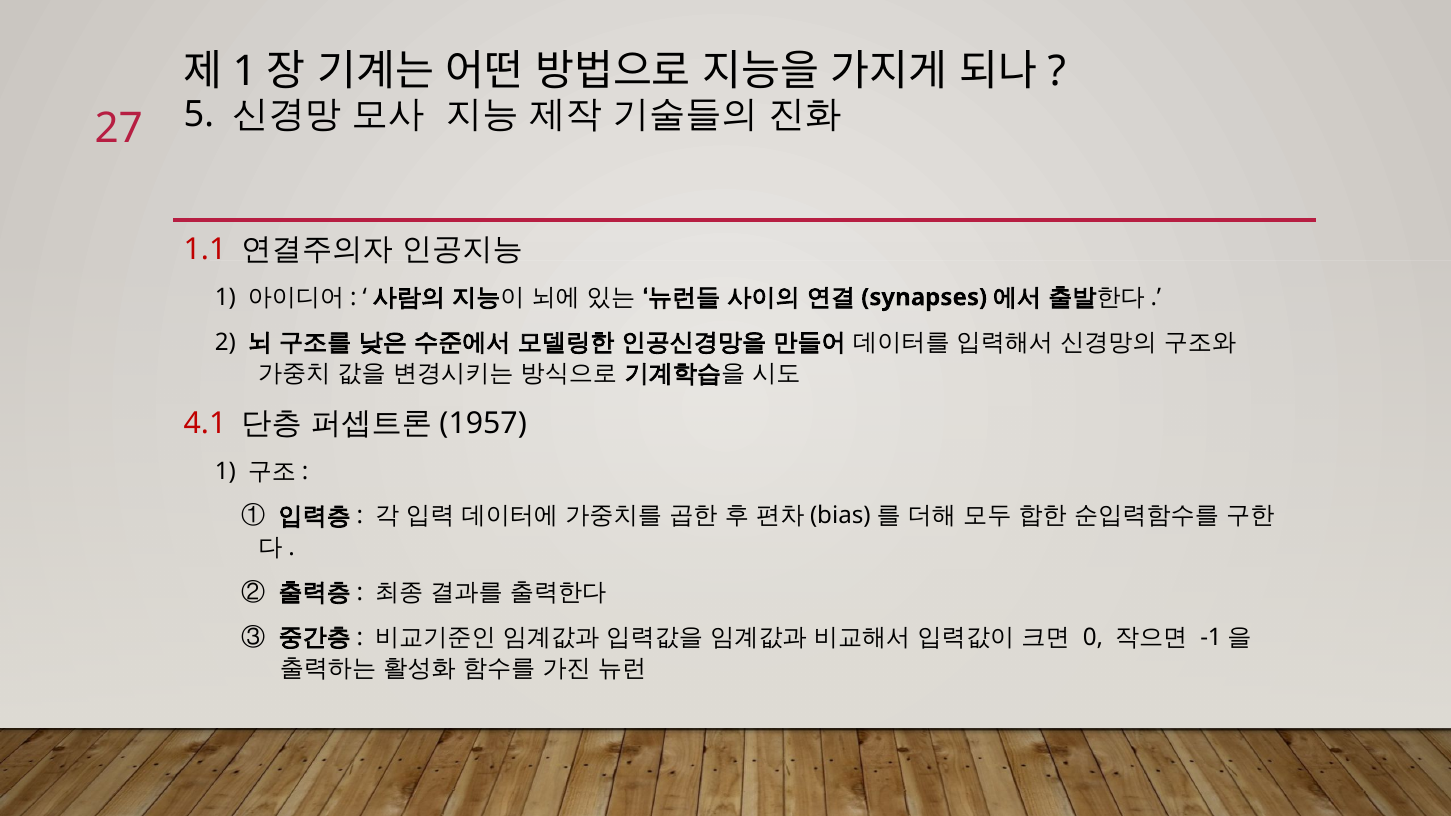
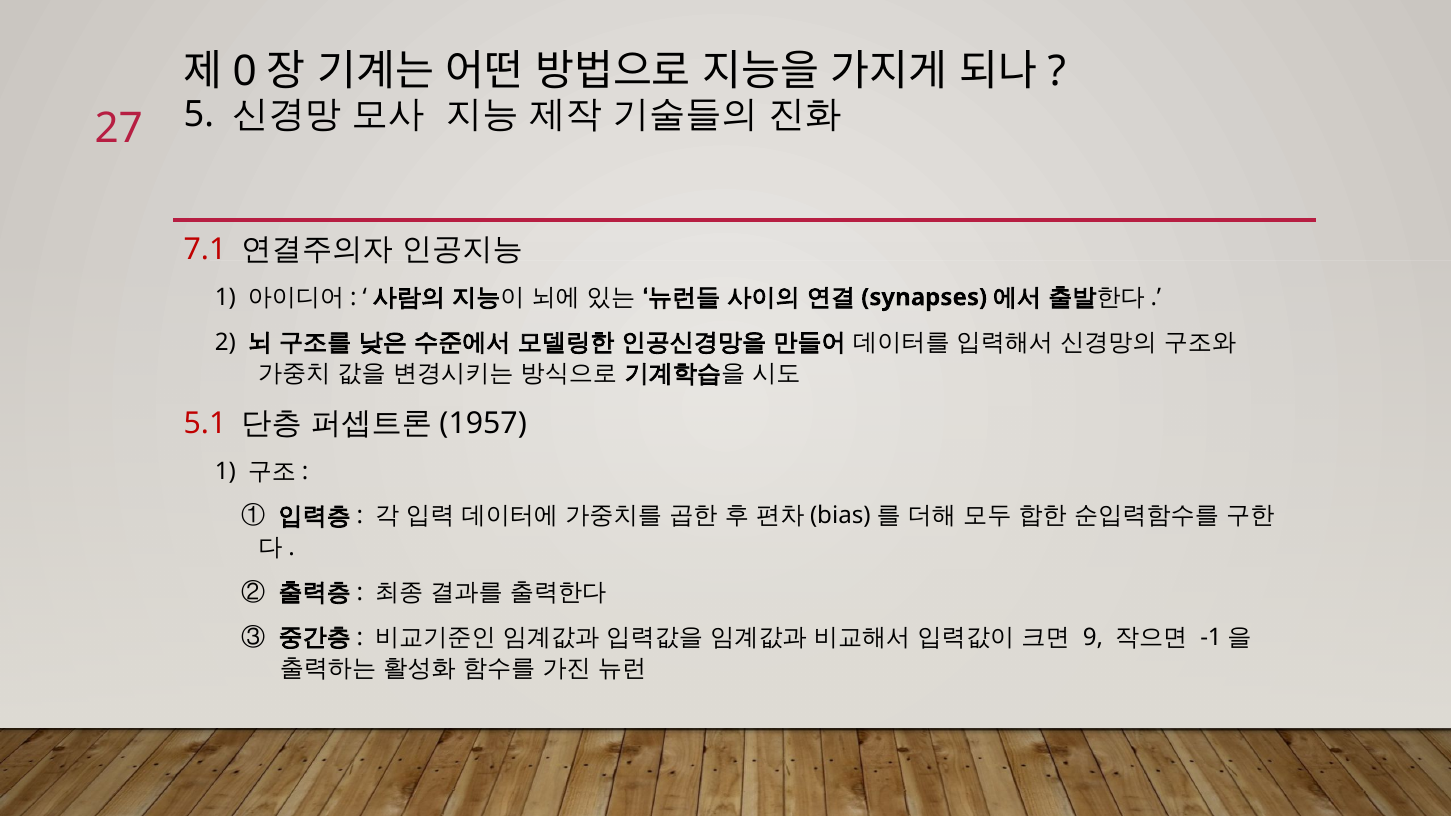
1 at (245, 72): 1 -> 0
1.1: 1.1 -> 7.1
4.1: 4.1 -> 5.1
0: 0 -> 9
